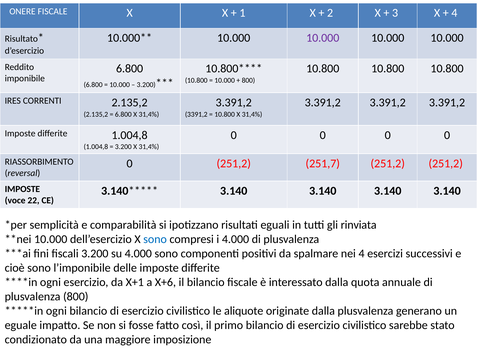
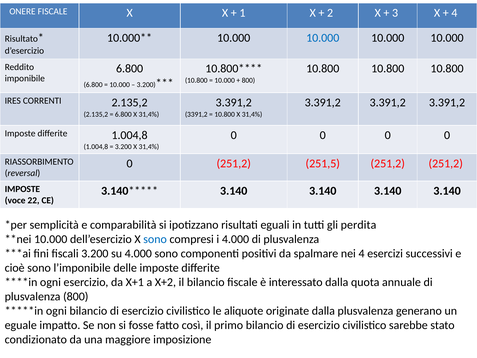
10.000 at (323, 38) colour: purple -> blue
251,7: 251,7 -> 251,5
rinviata: rinviata -> perdita
X+6: X+6 -> X+2
